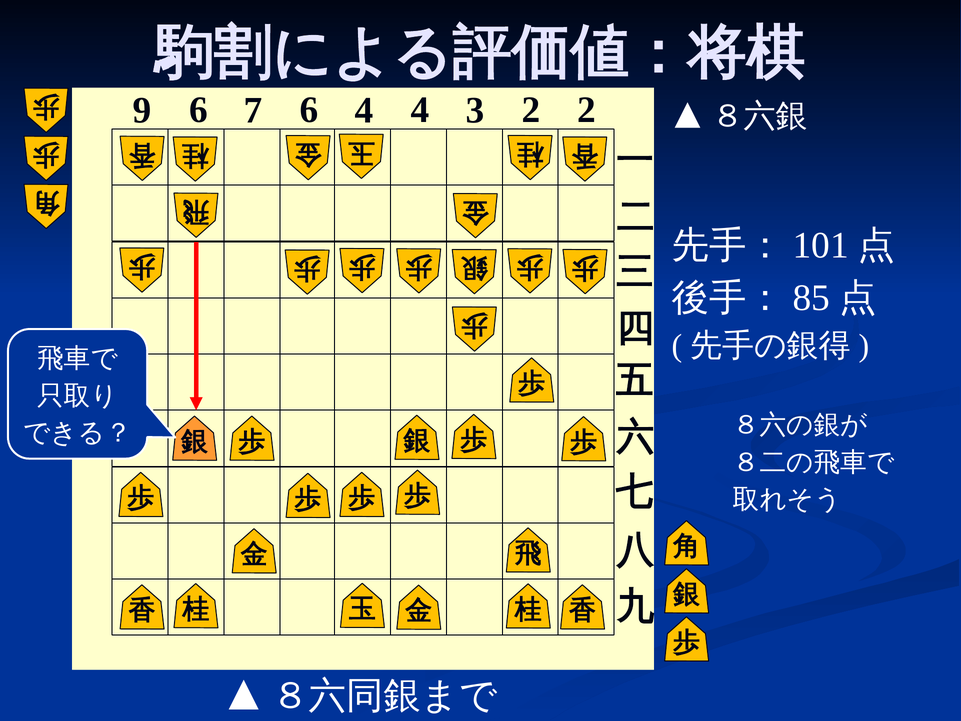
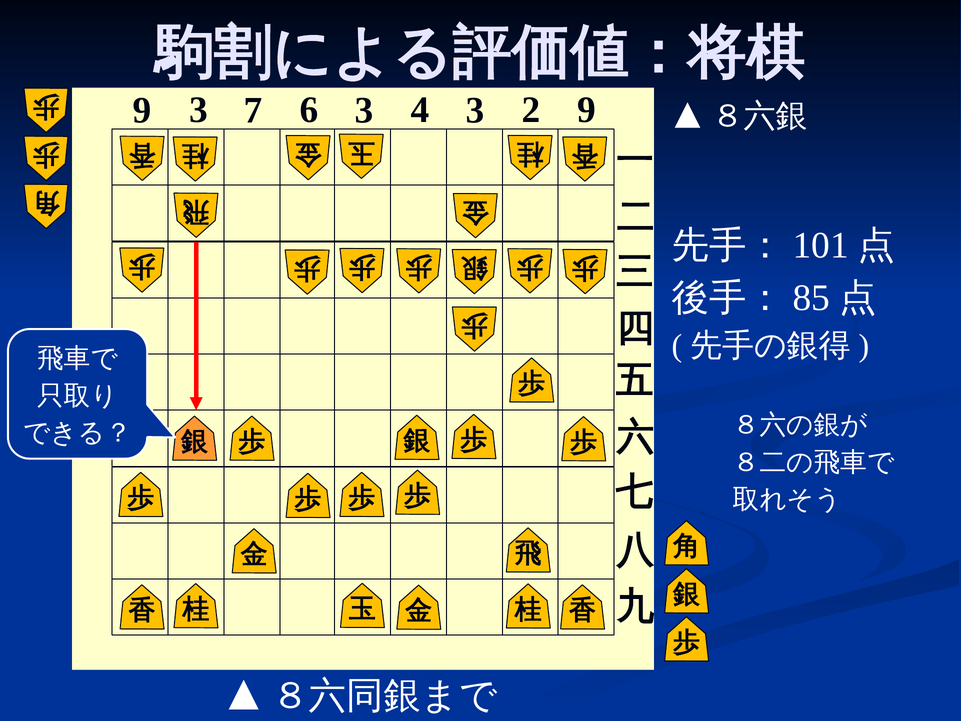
9 6: 6 -> 3
6 4: 4 -> 3
2 2: 2 -> 9
